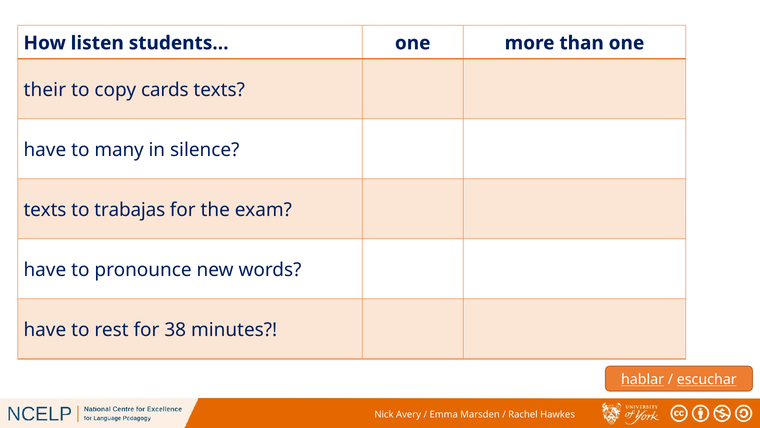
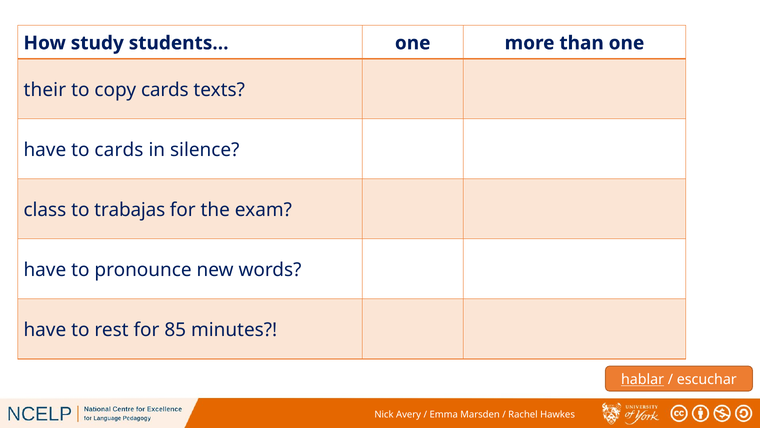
listen: listen -> study
to many: many -> cards
texts at (45, 210): texts -> class
38: 38 -> 85
escuchar underline: present -> none
